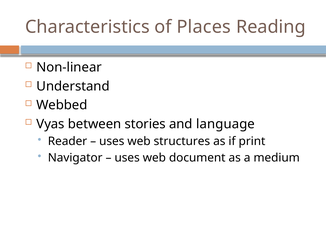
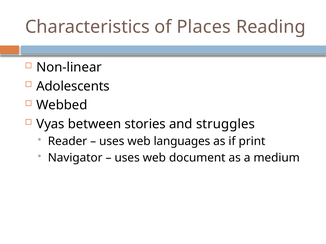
Understand: Understand -> Adolescents
language: language -> struggles
structures: structures -> languages
